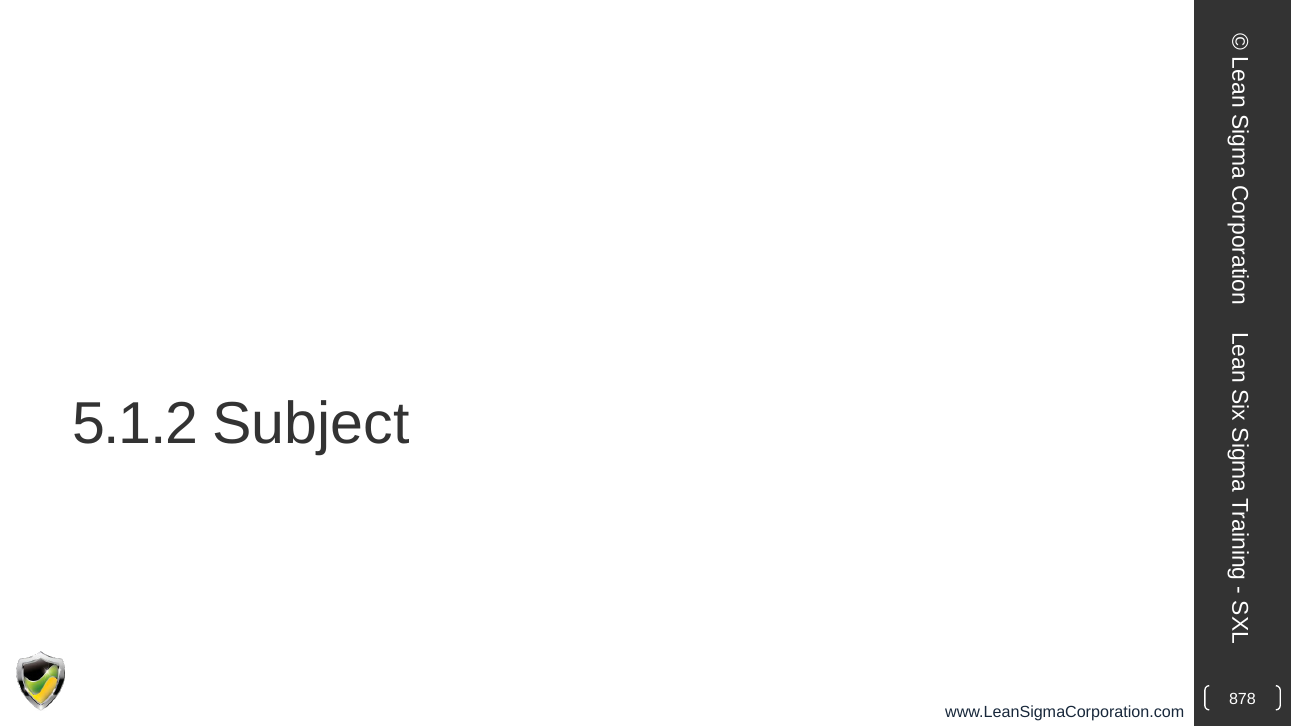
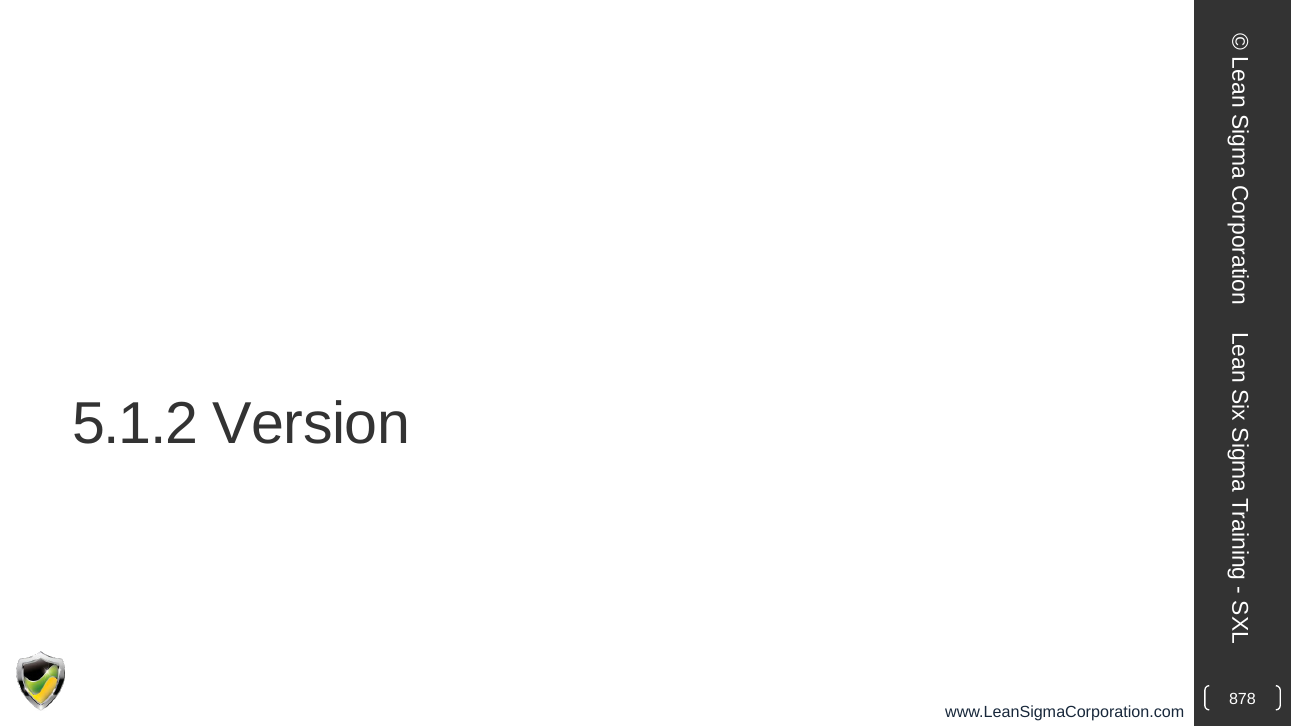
Subject: Subject -> Version
